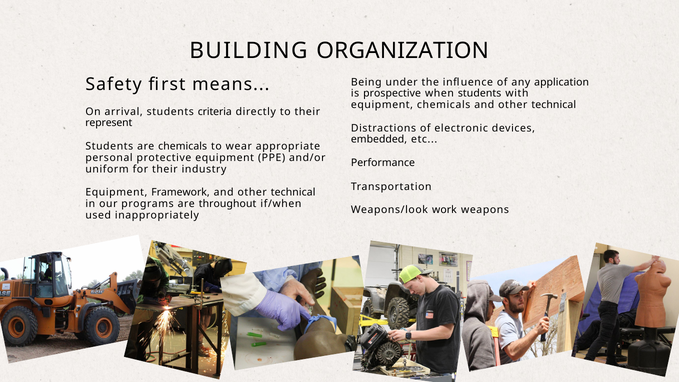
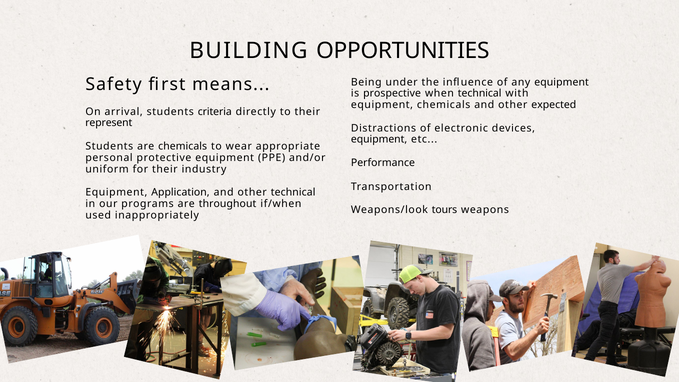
ORGANIZATION: ORGANIZATION -> OPPORTUNITIES
any application: application -> equipment
when students: students -> technical
chemicals and other technical: technical -> expected
embedded at (379, 140): embedded -> equipment
Framework: Framework -> Application
work: work -> tours
